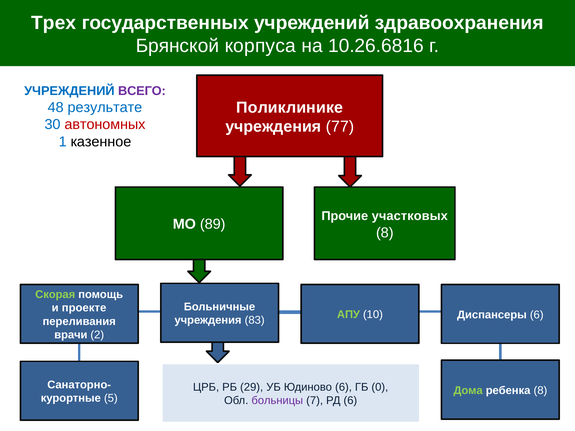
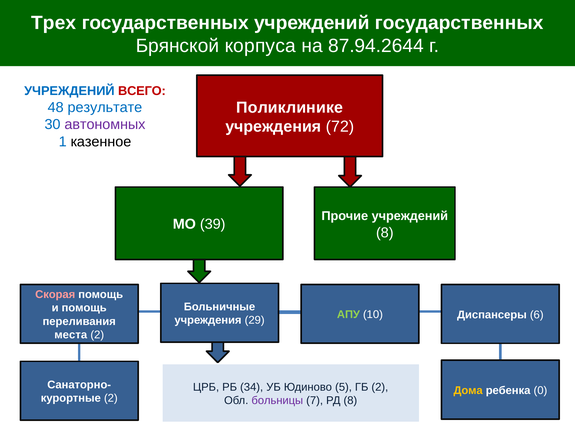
учреждений здравоохранения: здравоохранения -> государственных
10.26.6816: 10.26.6816 -> 87.94.2644
ВСЕГО colour: purple -> red
автономных colour: red -> purple
77: 77 -> 72
Прочие участковых: участковых -> учреждений
89: 89 -> 39
Скорая colour: light green -> pink
и проекте: проекте -> помощь
83: 83 -> 29
врачи: врачи -> места
29: 29 -> 34
Юдиново 6: 6 -> 5
ГБ 0: 0 -> 2
Дома colour: light green -> yellow
ребенка 8: 8 -> 0
5 at (111, 398): 5 -> 2
РД 6: 6 -> 8
